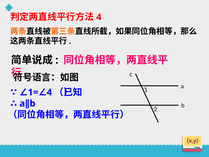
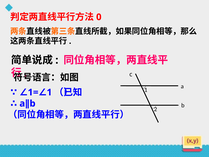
4 at (99, 17): 4 -> 0
4 at (49, 92): 4 -> 1
